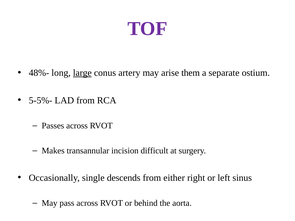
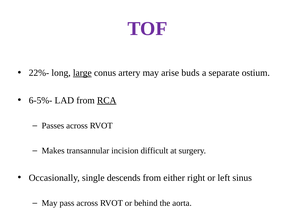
48%-: 48%- -> 22%-
them: them -> buds
5-5%-: 5-5%- -> 6-5%-
RCA underline: none -> present
